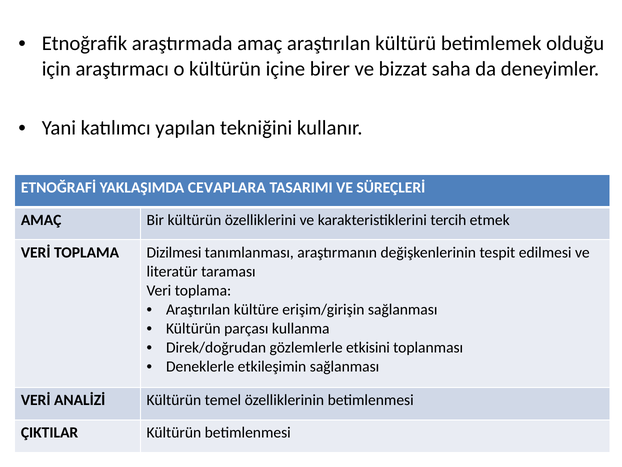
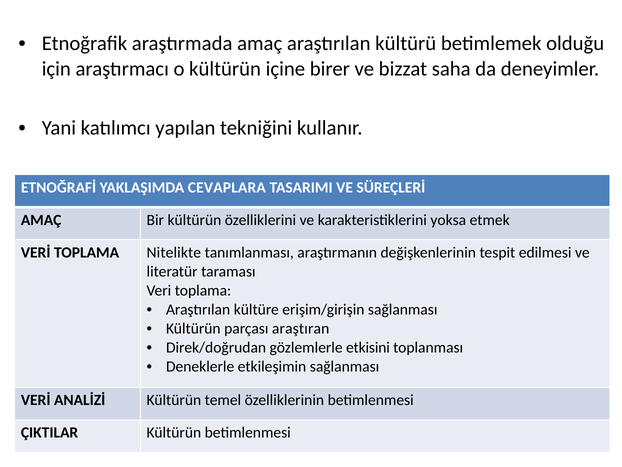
tercih: tercih -> yoksa
Dizilmesi: Dizilmesi -> Nitelikte
kullanma: kullanma -> araştıran
